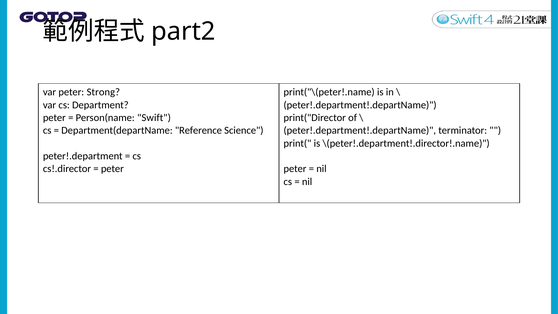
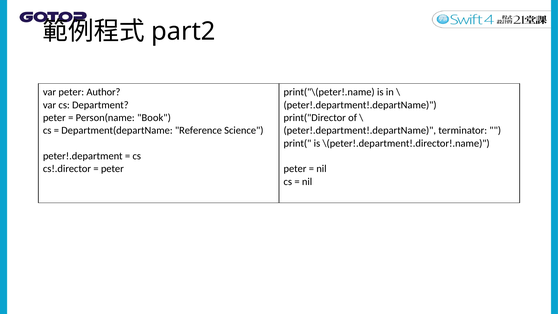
Strong: Strong -> Author
Swift: Swift -> Book
